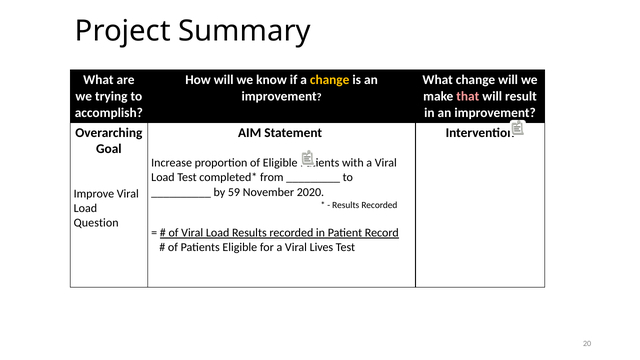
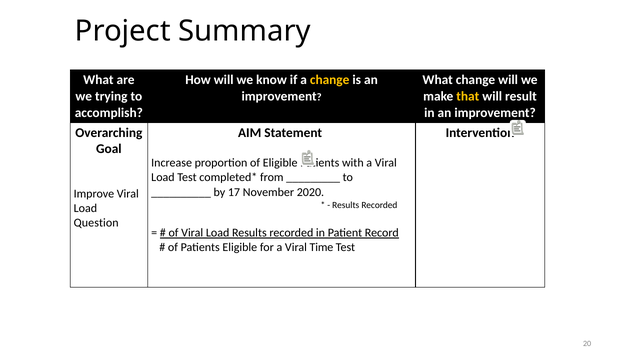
that colour: pink -> yellow
59: 59 -> 17
Lives: Lives -> Time
